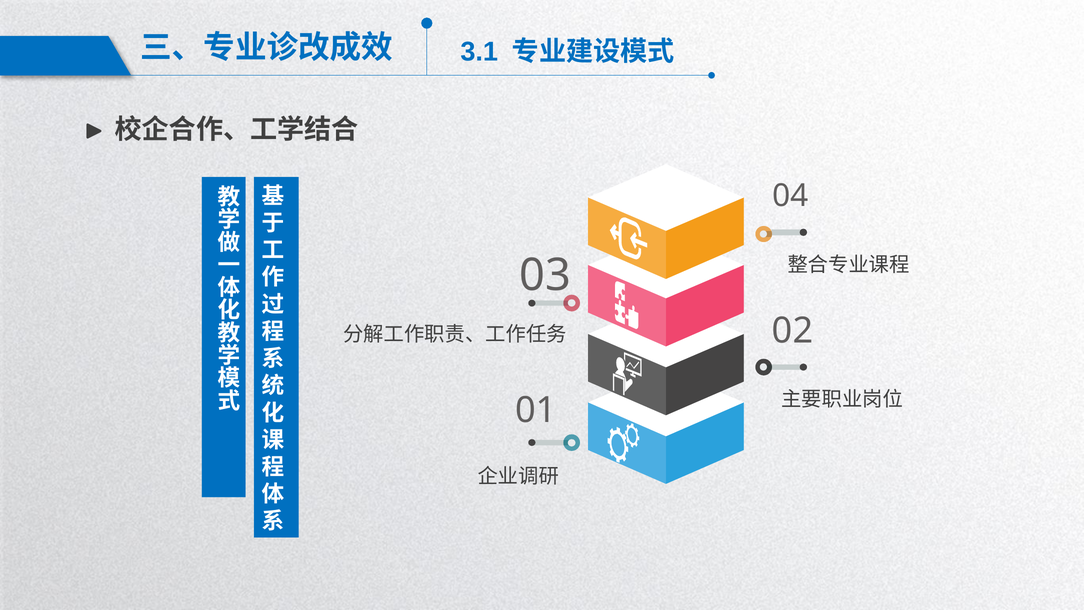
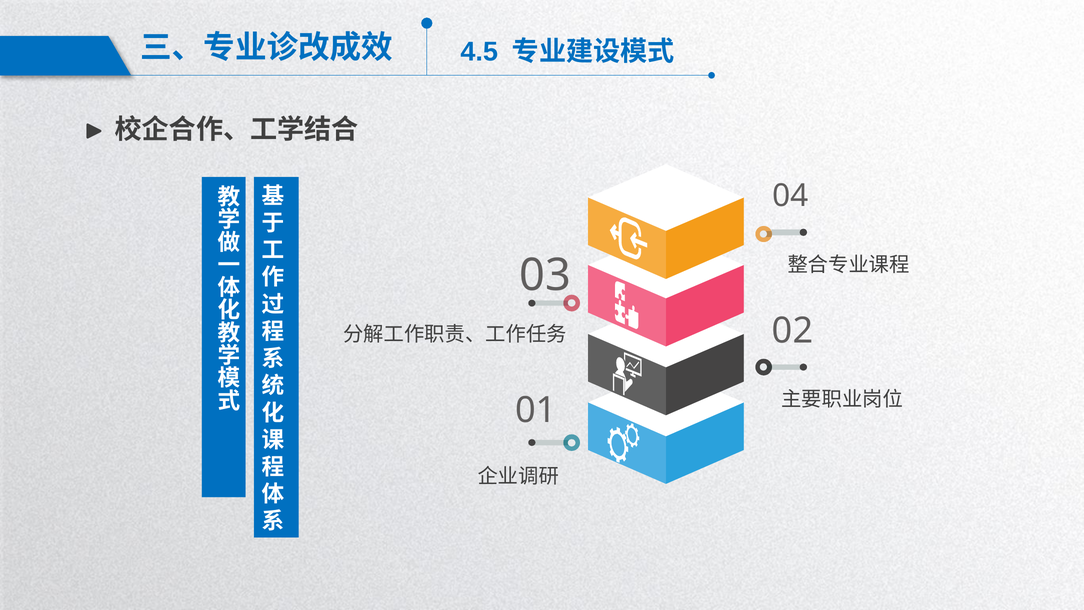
3.1: 3.1 -> 4.5
